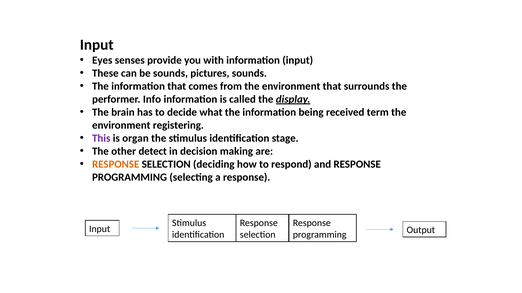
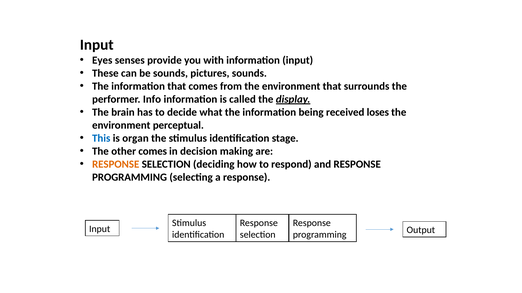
term: term -> loses
registering: registering -> perceptual
This colour: purple -> blue
other detect: detect -> comes
